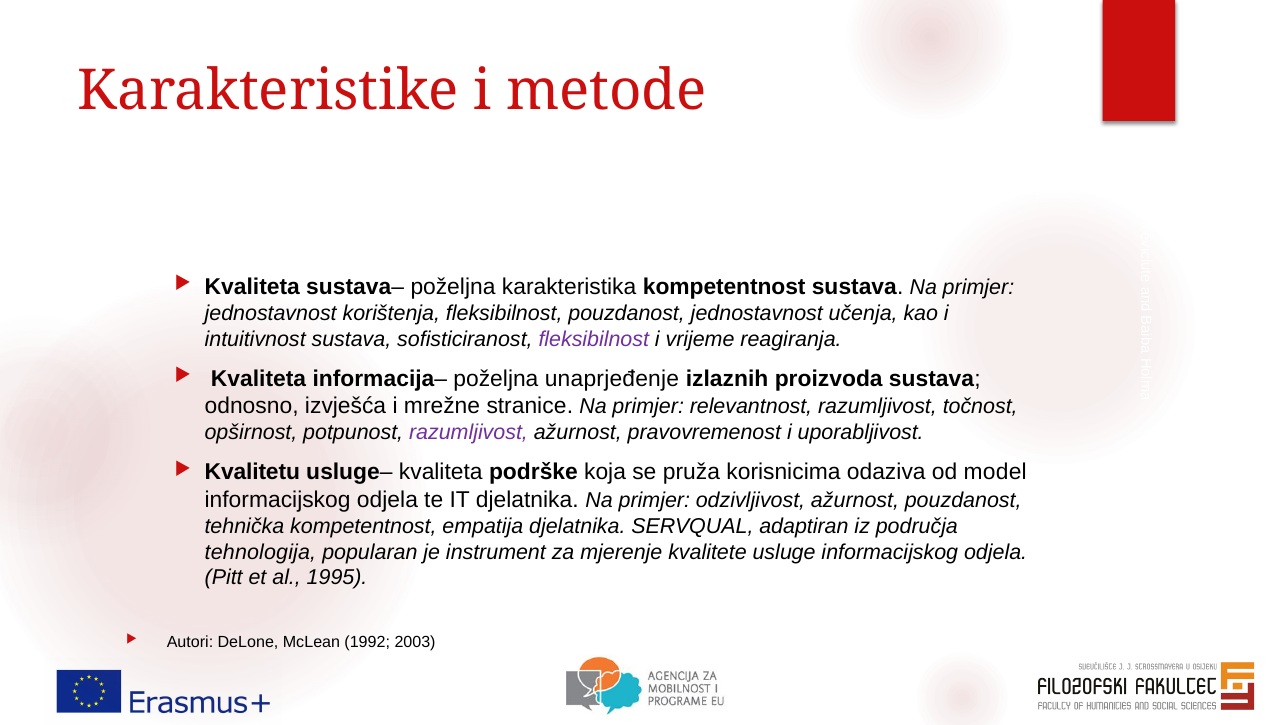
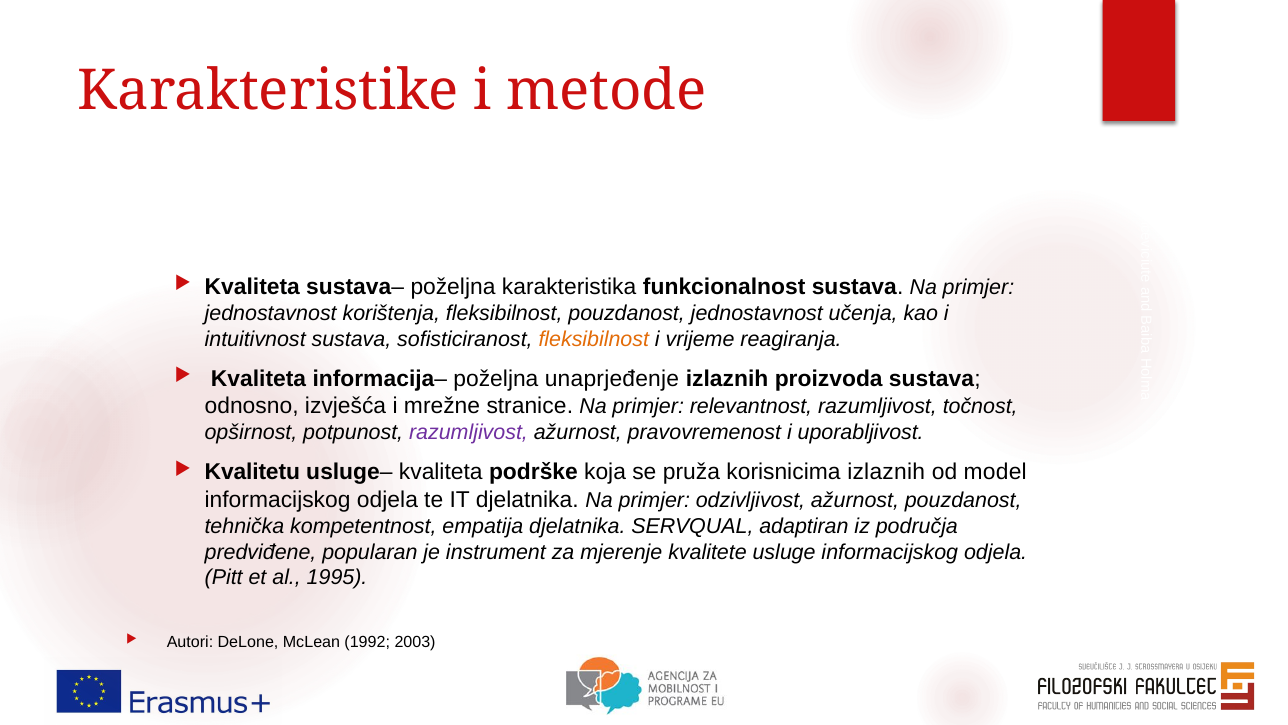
karakteristika kompetentnost: kompetentnost -> funkcionalnost
fleksibilnost at (594, 339) colour: purple -> orange
korisnicima odaziva: odaziva -> izlaznih
tehnologija: tehnologija -> predviđene
